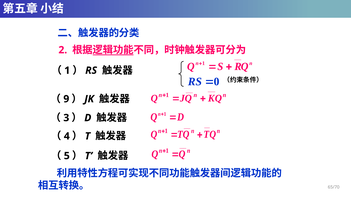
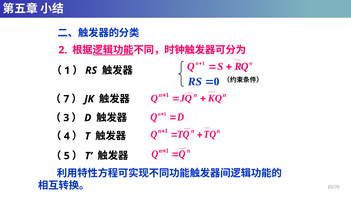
9: 9 -> 7
